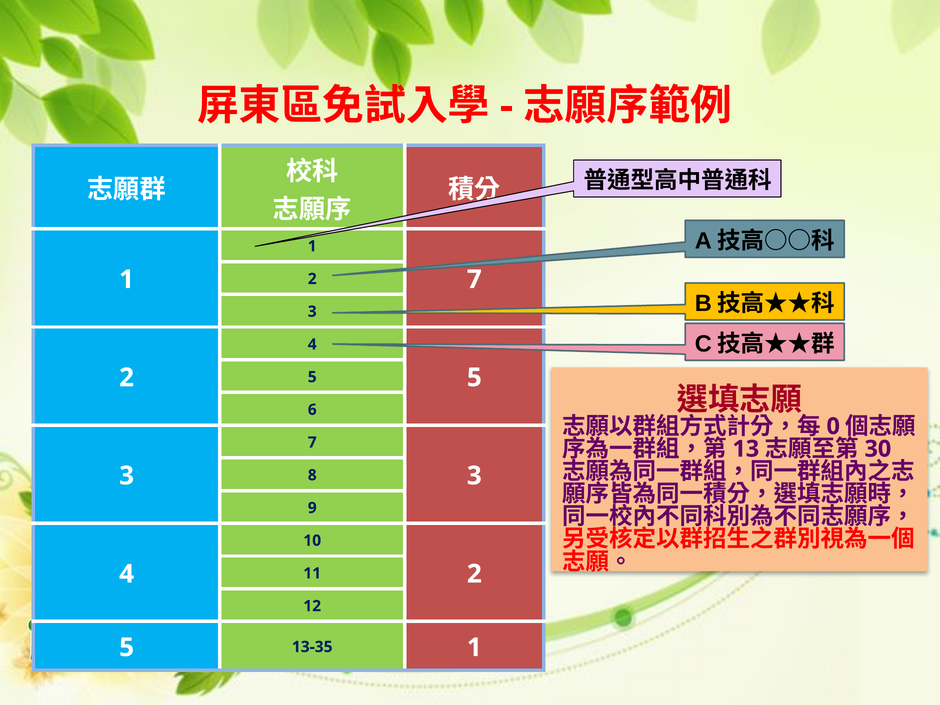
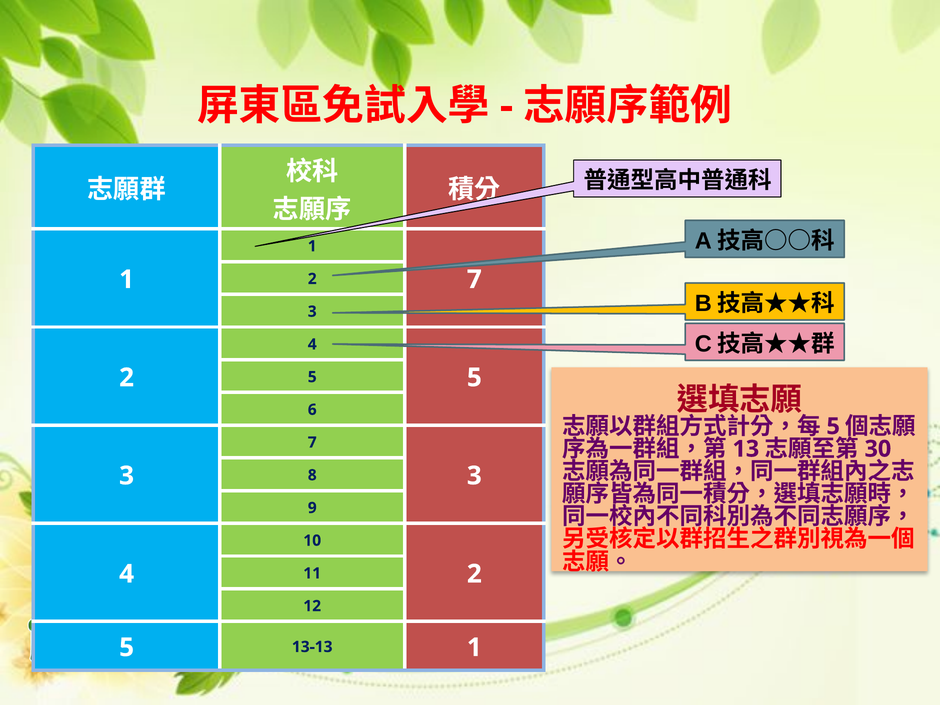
0 at (833, 426): 0 -> 5
13-35: 13-35 -> 13-13
